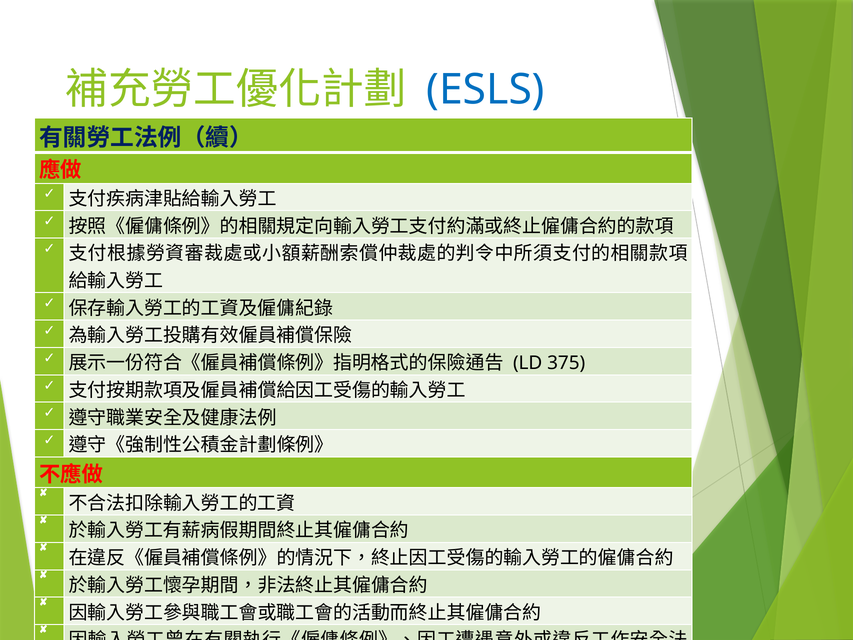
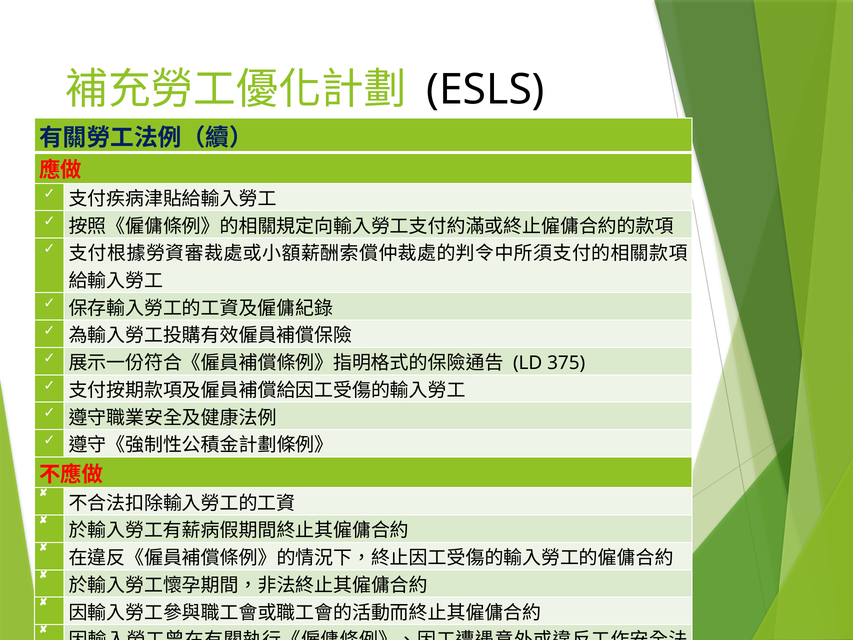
ESLS colour: blue -> black
